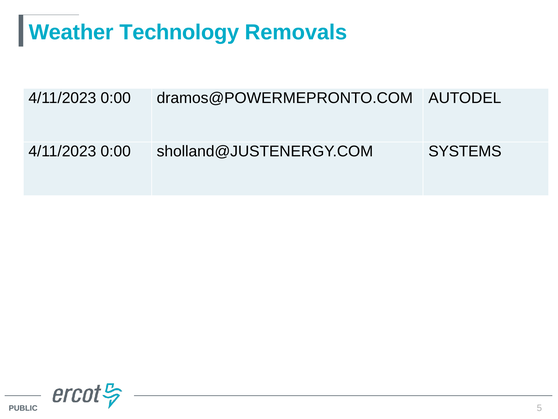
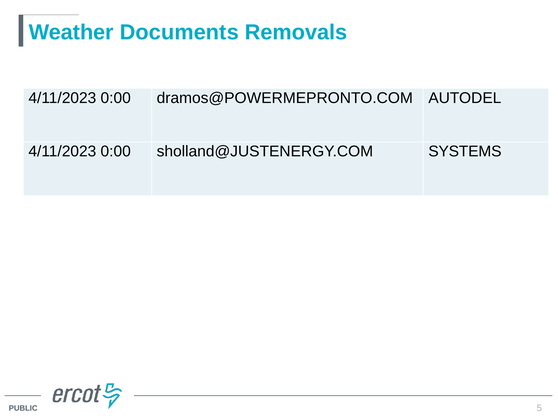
Technology: Technology -> Documents
